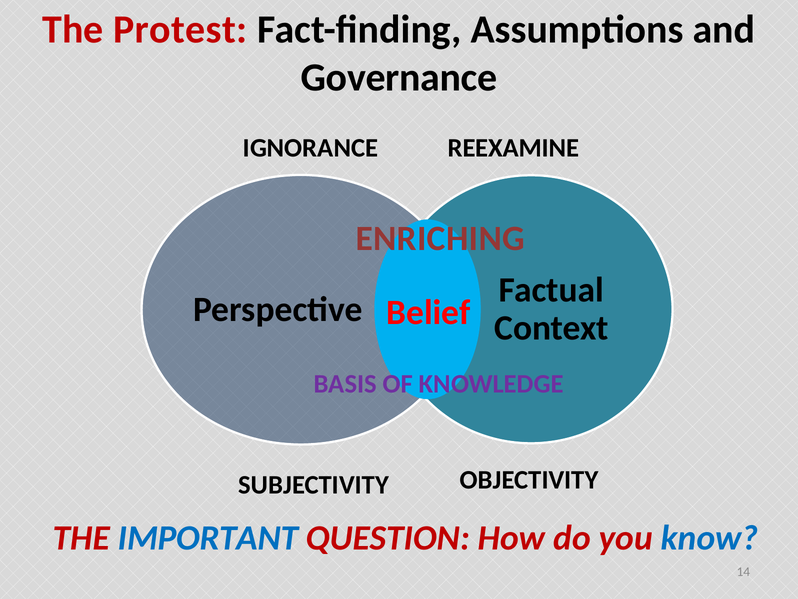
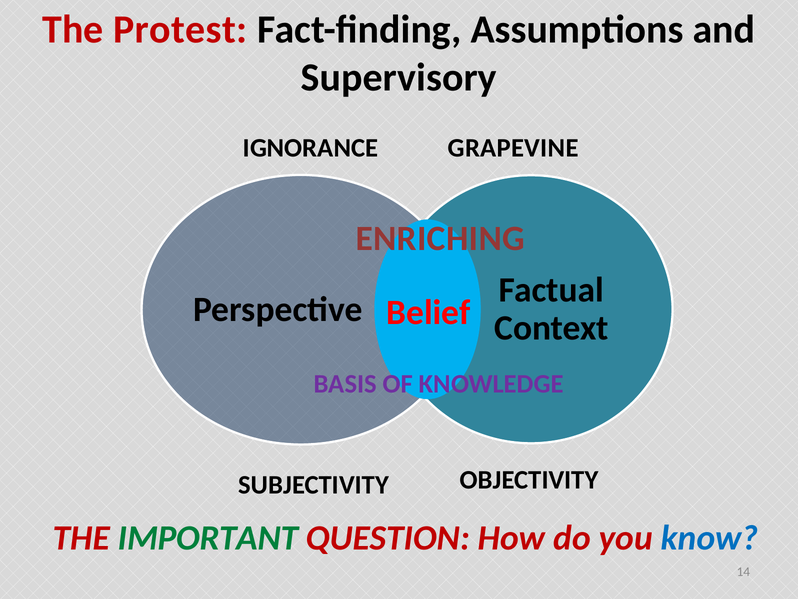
Governance: Governance -> Supervisory
REEXAMINE: REEXAMINE -> GRAPEVINE
IMPORTANT colour: blue -> green
